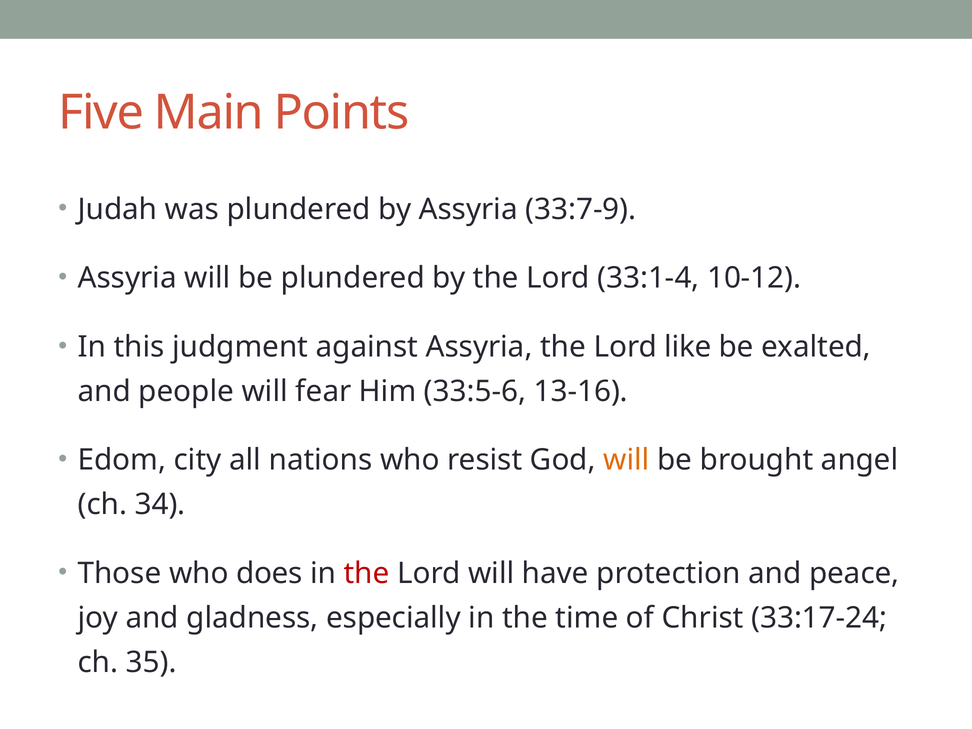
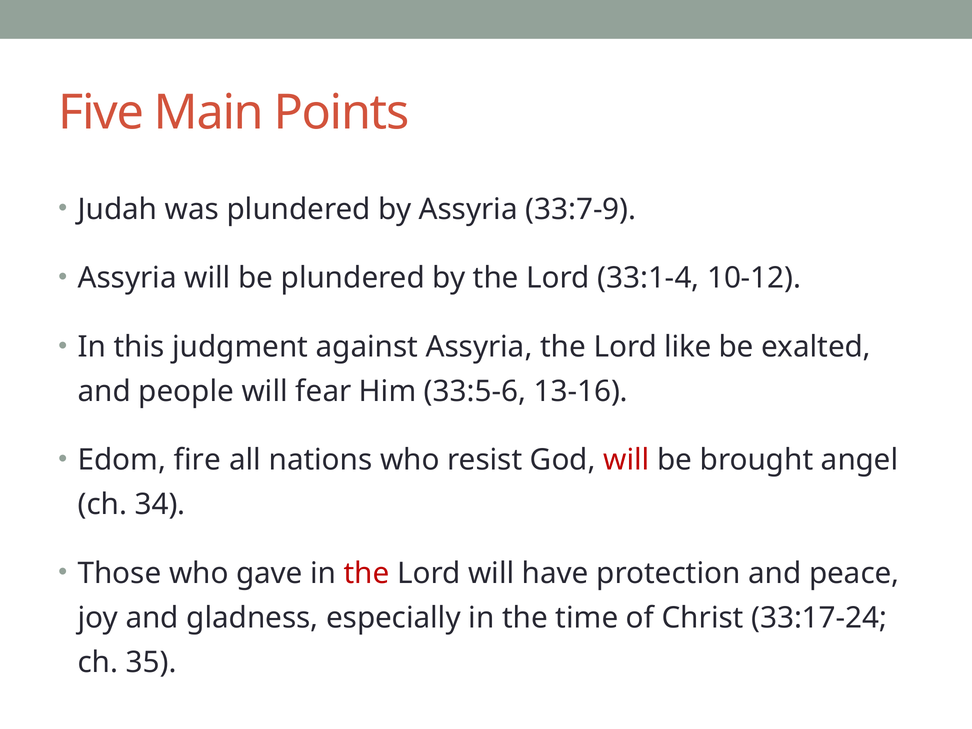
city: city -> fire
will at (627, 460) colour: orange -> red
does: does -> gave
